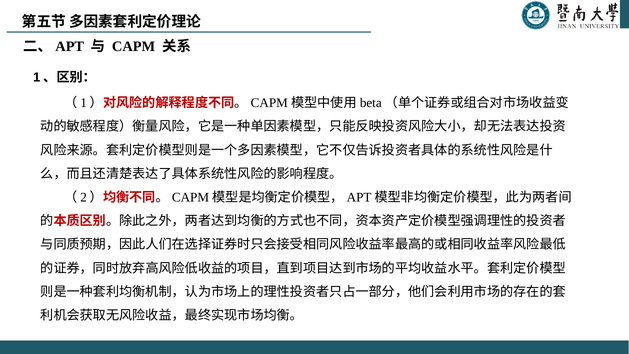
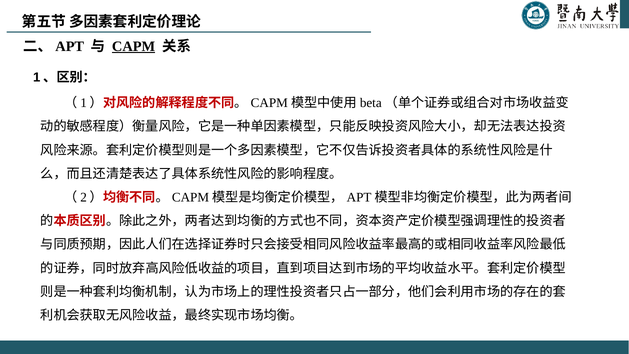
CAPM underline: none -> present
